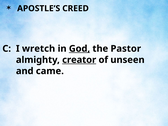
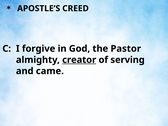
wretch: wretch -> forgive
God underline: present -> none
unseen: unseen -> serving
